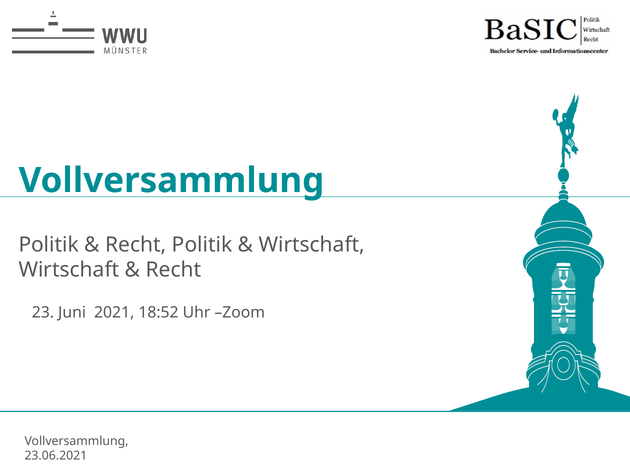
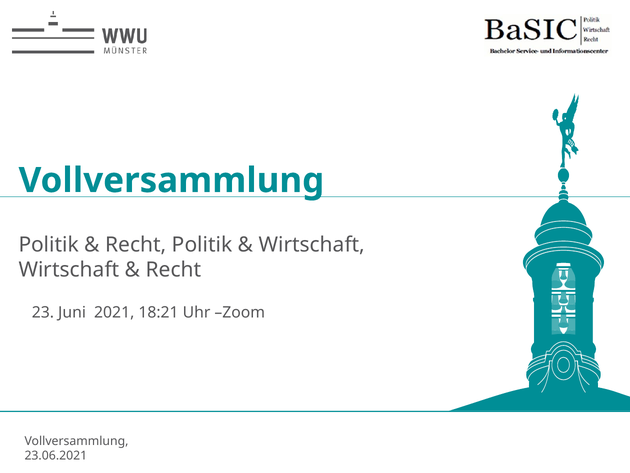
18:52: 18:52 -> 18:21
